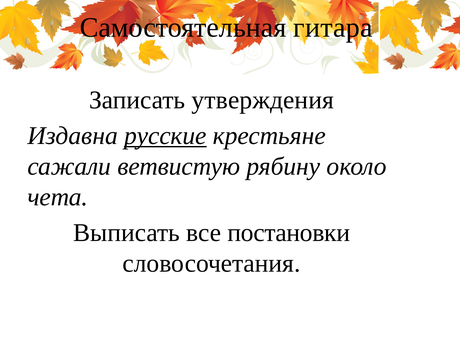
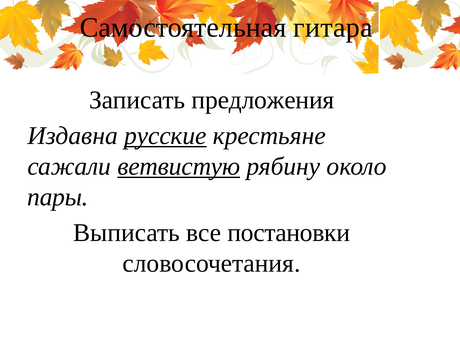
утверждения: утверждения -> предложения
ветвистую underline: none -> present
чета: чета -> пары
